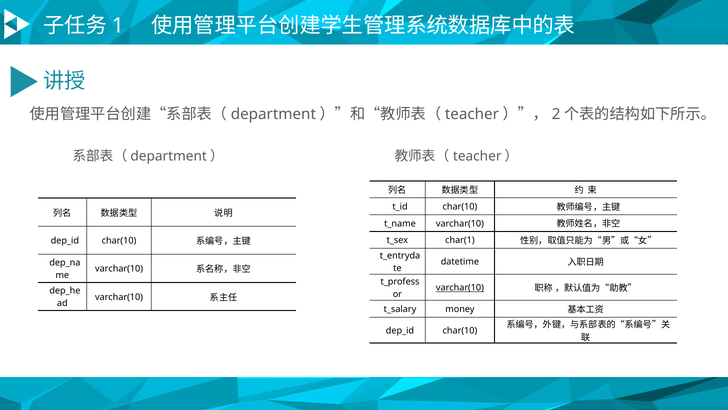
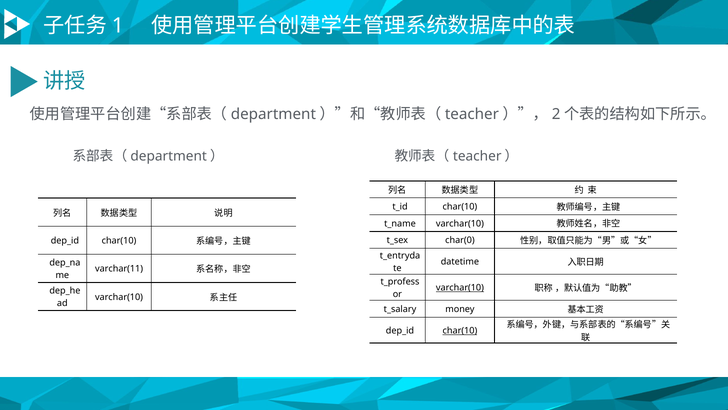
char(1: char(1 -> char(0
varchar(10 at (119, 269): varchar(10 -> varchar(11
char(10 at (460, 330) underline: none -> present
